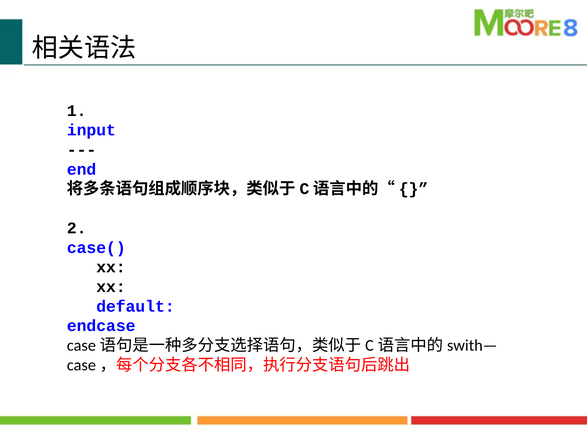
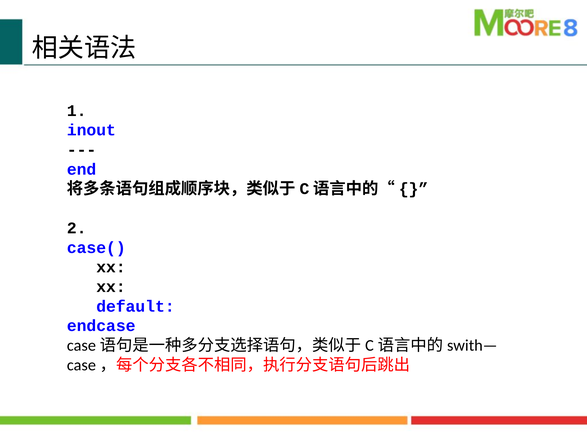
input: input -> inout
